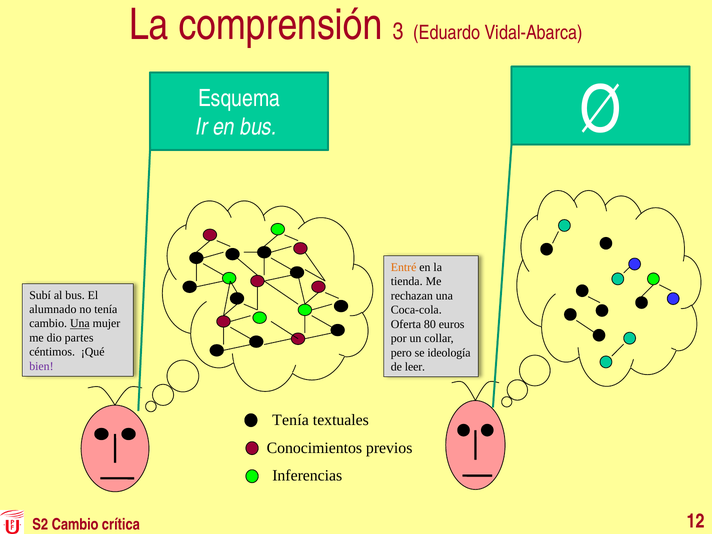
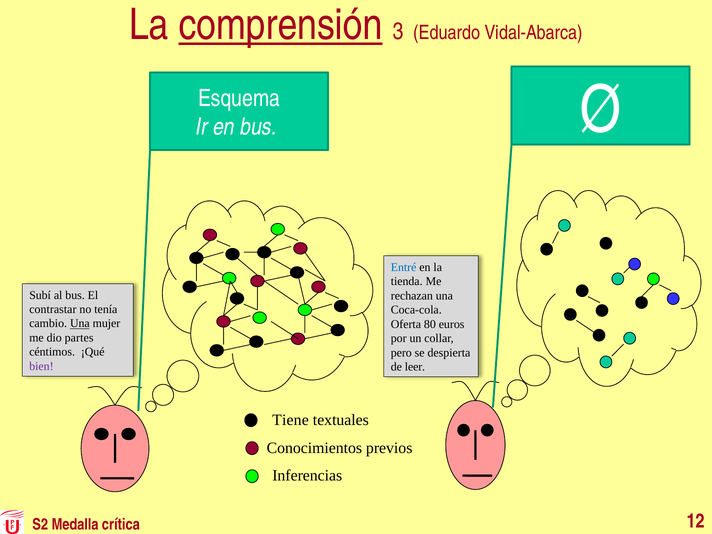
comprensión underline: none -> present
Entré colour: orange -> blue
alumnado: alumnado -> contrastar
ideología: ideología -> despierta
Tenía at (291, 420): Tenía -> Tiene
S2 Cambio: Cambio -> Medalla
